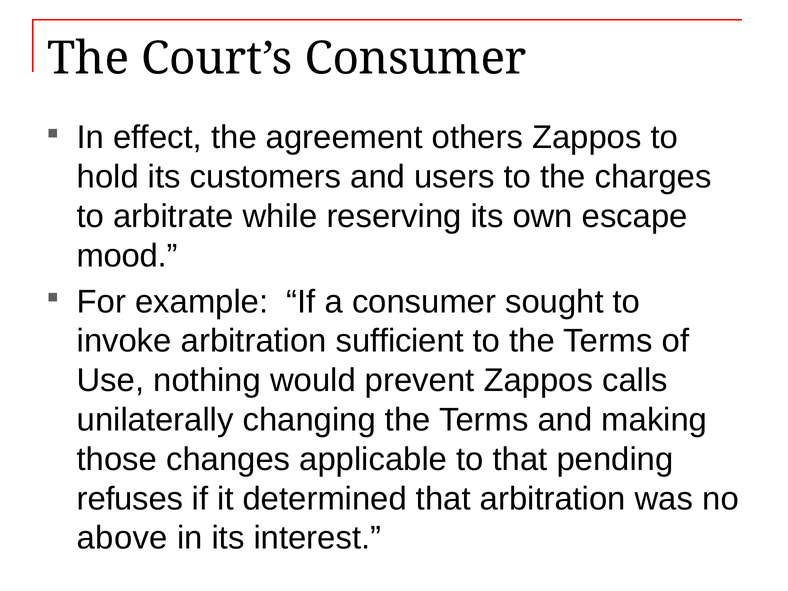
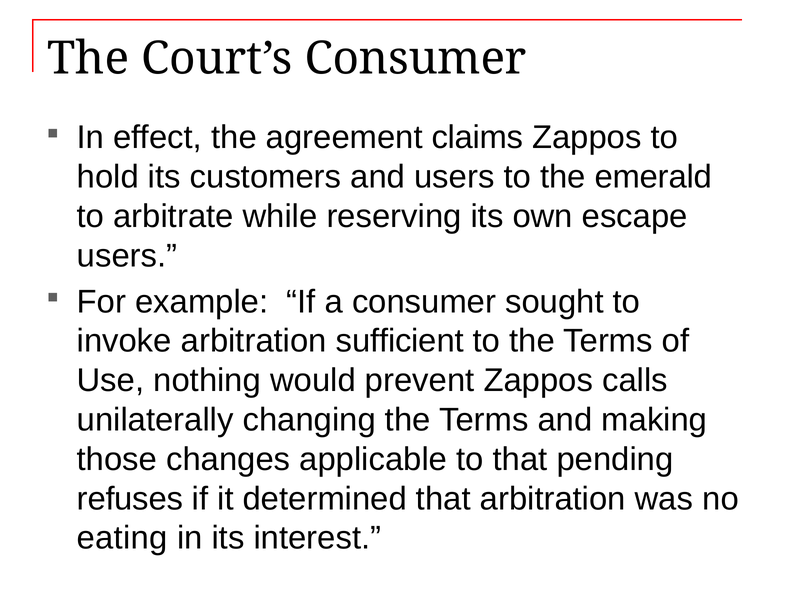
others: others -> claims
charges: charges -> emerald
mood at (127, 256): mood -> users
above: above -> eating
